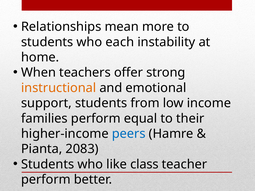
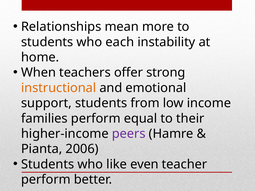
peers colour: blue -> purple
2083: 2083 -> 2006
class: class -> even
